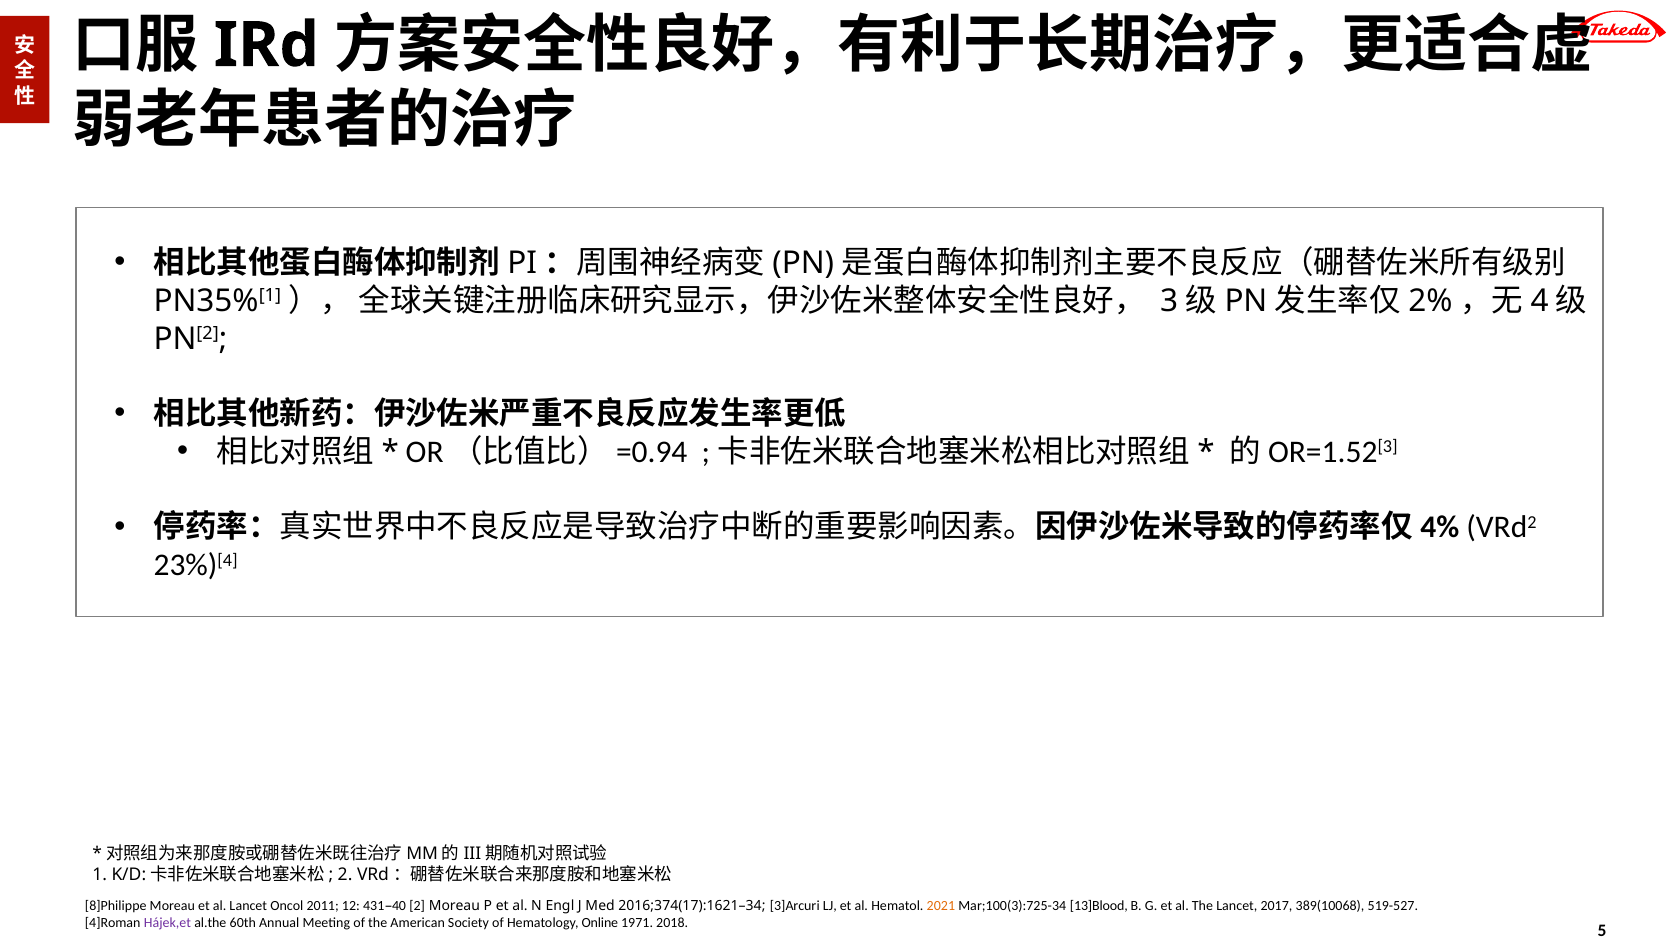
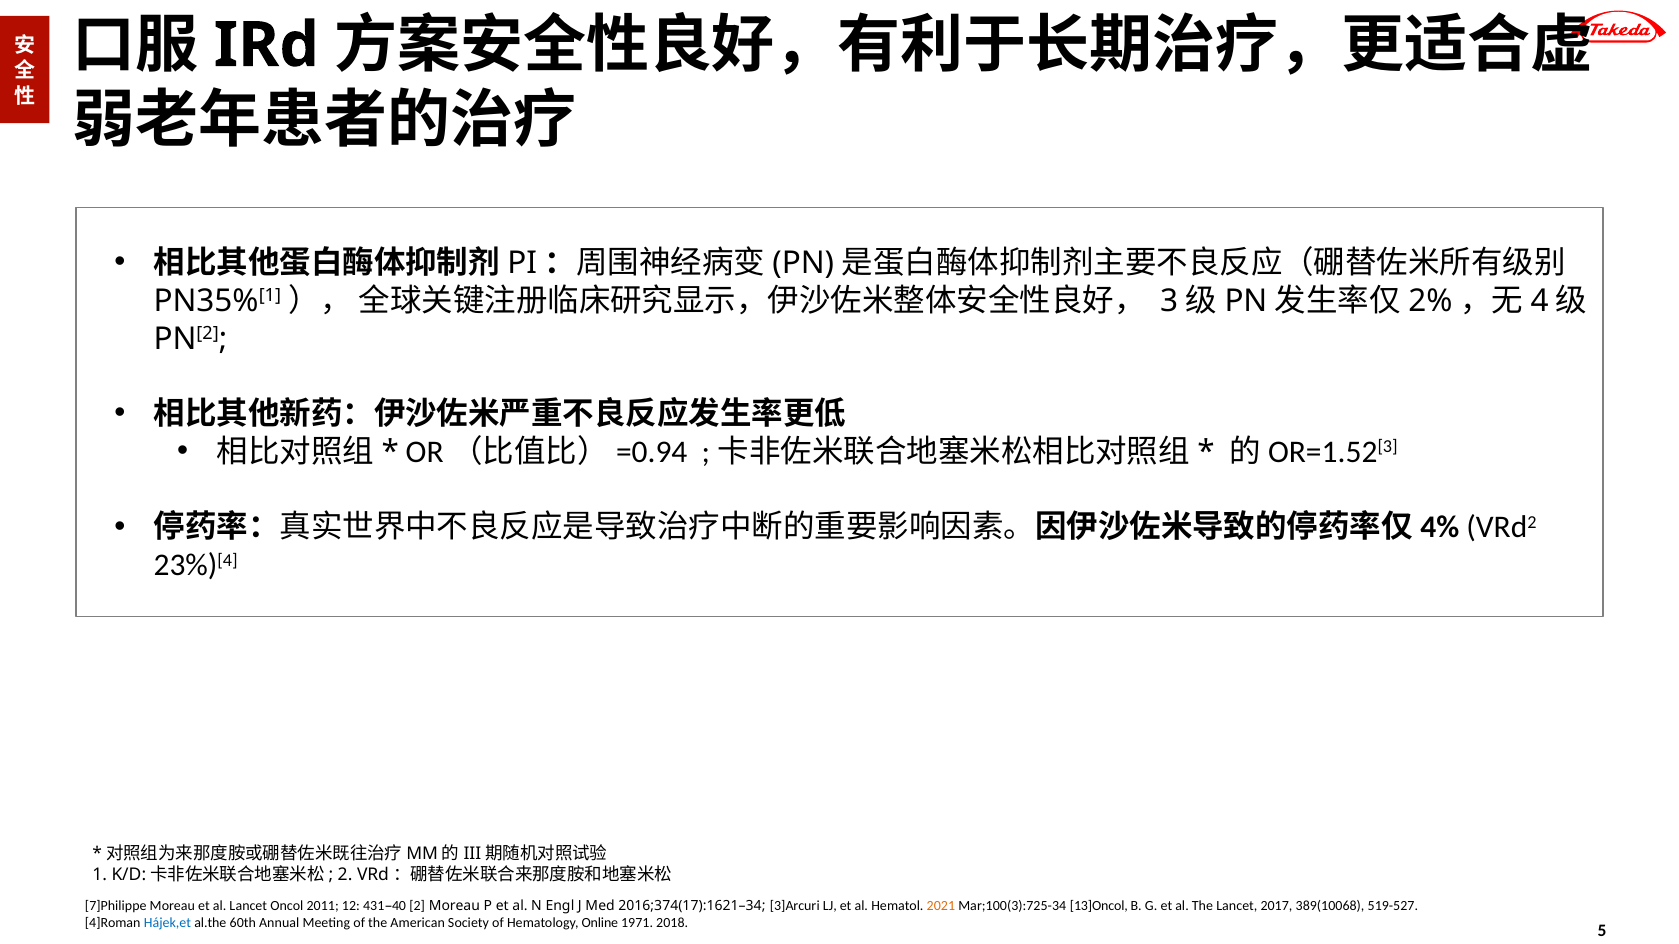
8]Philippe: 8]Philippe -> 7]Philippe
13]Blood: 13]Blood -> 13]Oncol
Hájek,et colour: purple -> blue
